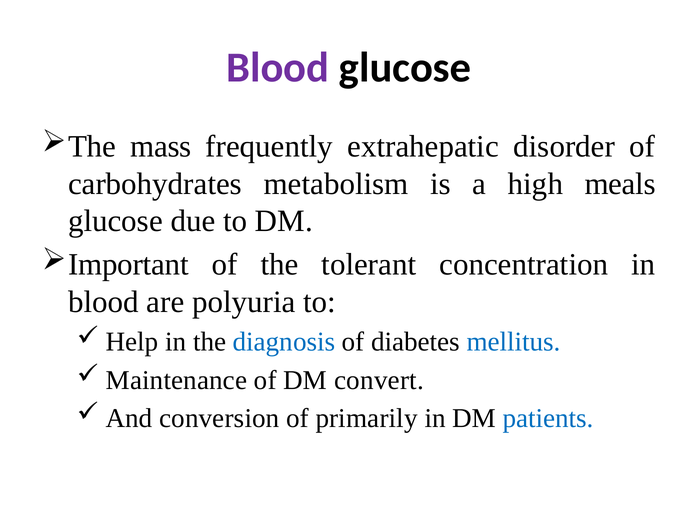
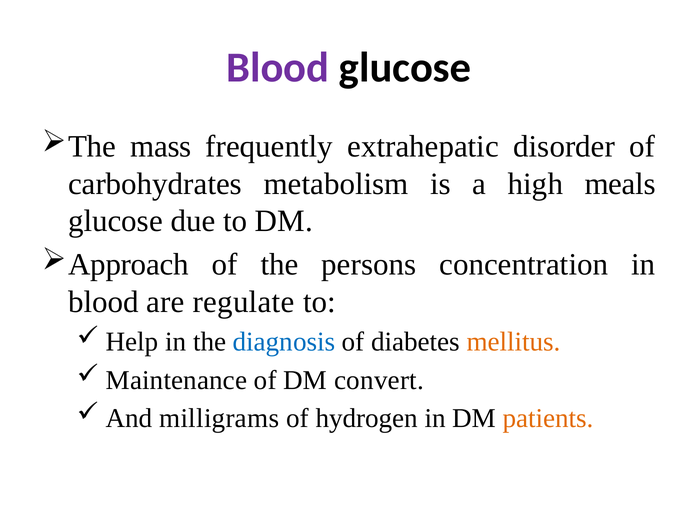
Important: Important -> Approach
tolerant: tolerant -> persons
polyuria: polyuria -> regulate
mellitus colour: blue -> orange
conversion: conversion -> milligrams
primarily: primarily -> hydrogen
patients colour: blue -> orange
